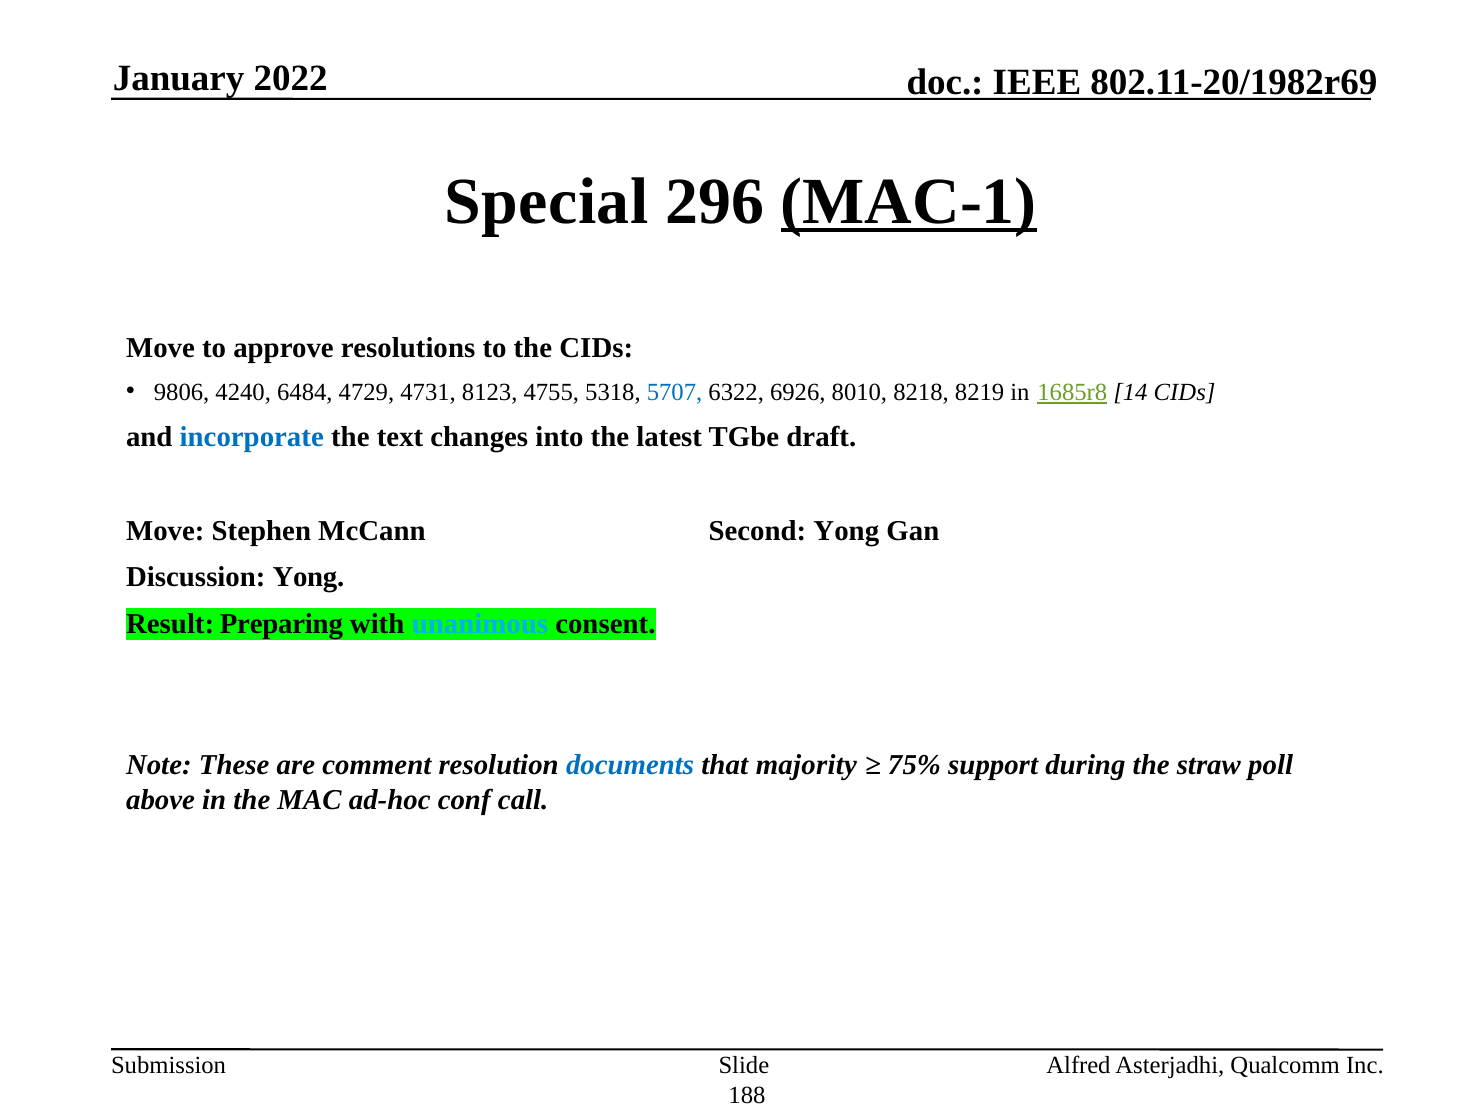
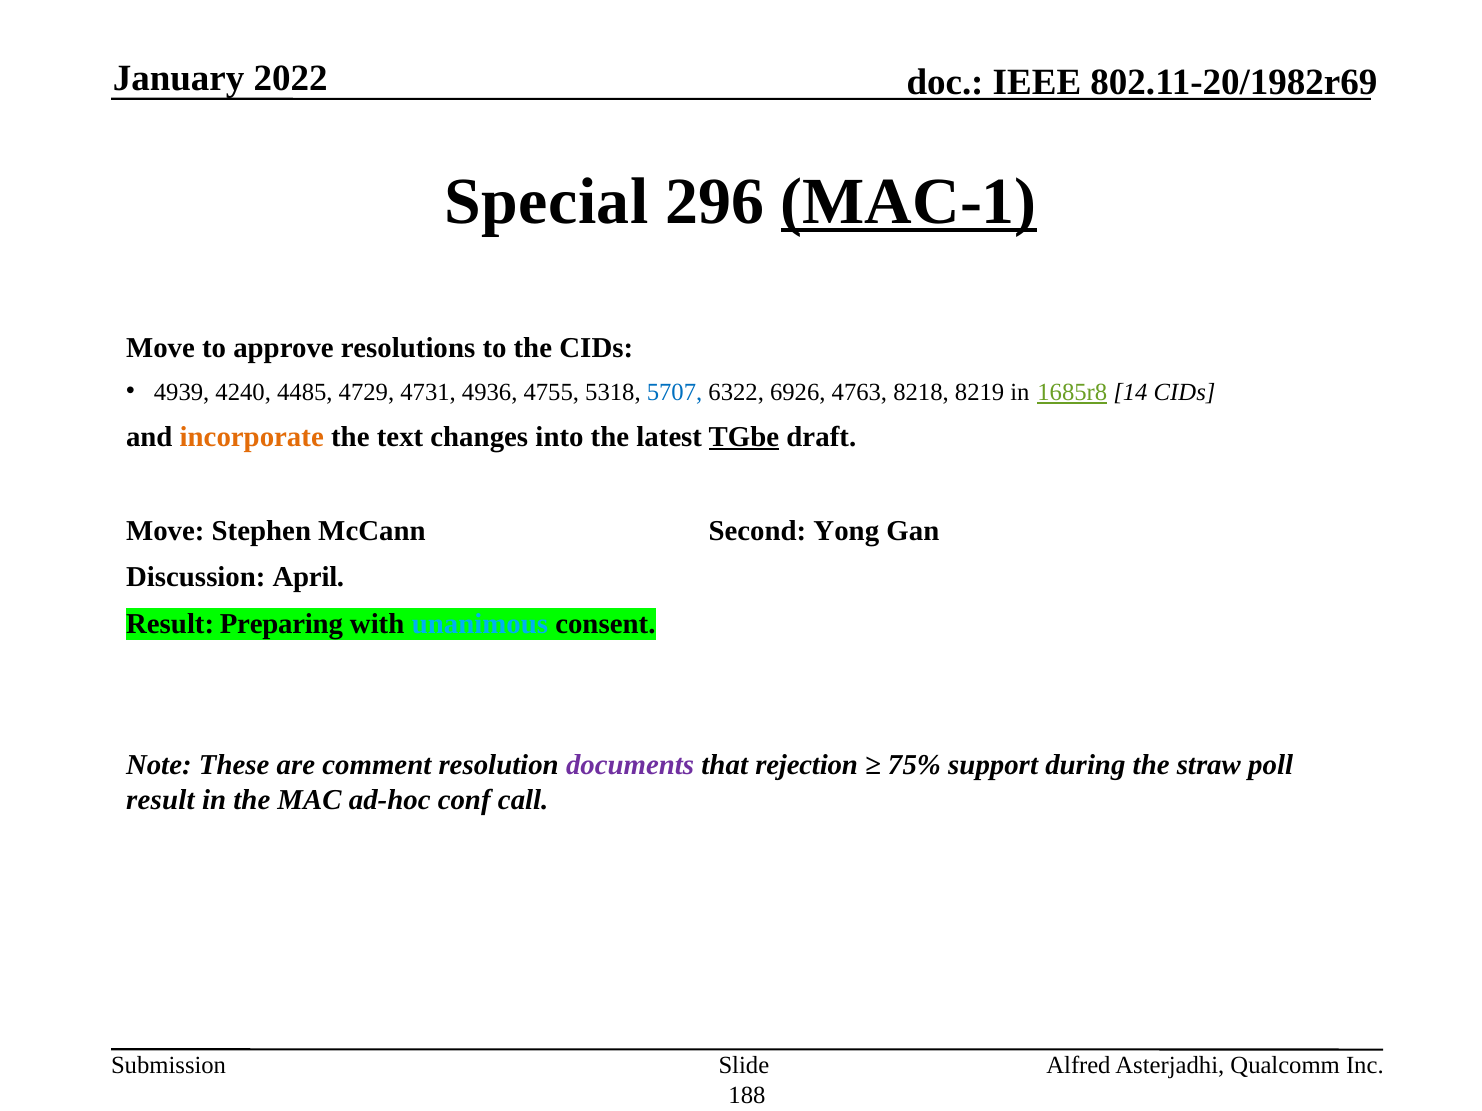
9806: 9806 -> 4939
6484: 6484 -> 4485
8123: 8123 -> 4936
8010: 8010 -> 4763
incorporate colour: blue -> orange
TGbe underline: none -> present
Discussion Yong: Yong -> April
documents colour: blue -> purple
majority: majority -> rejection
above at (160, 800): above -> result
